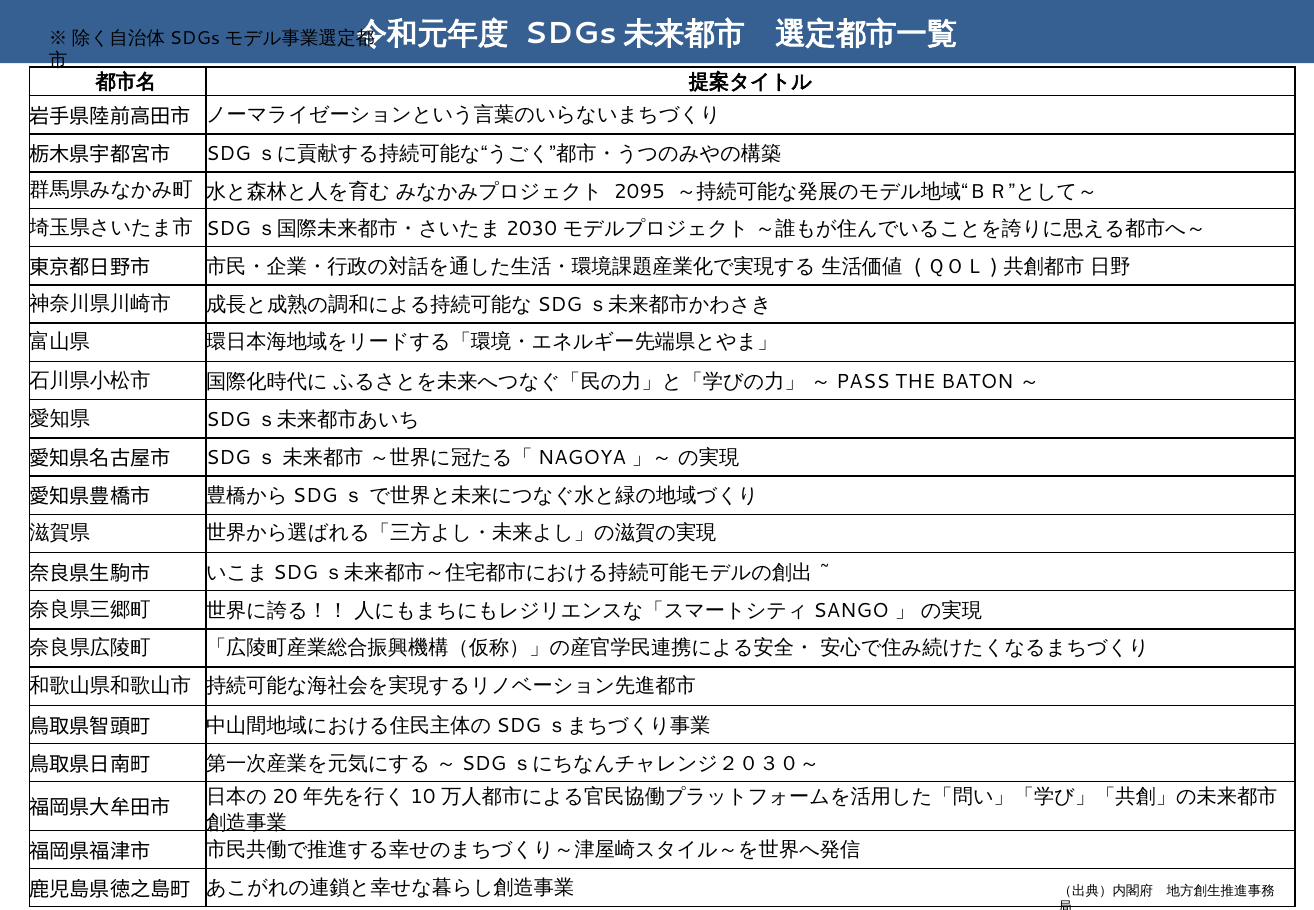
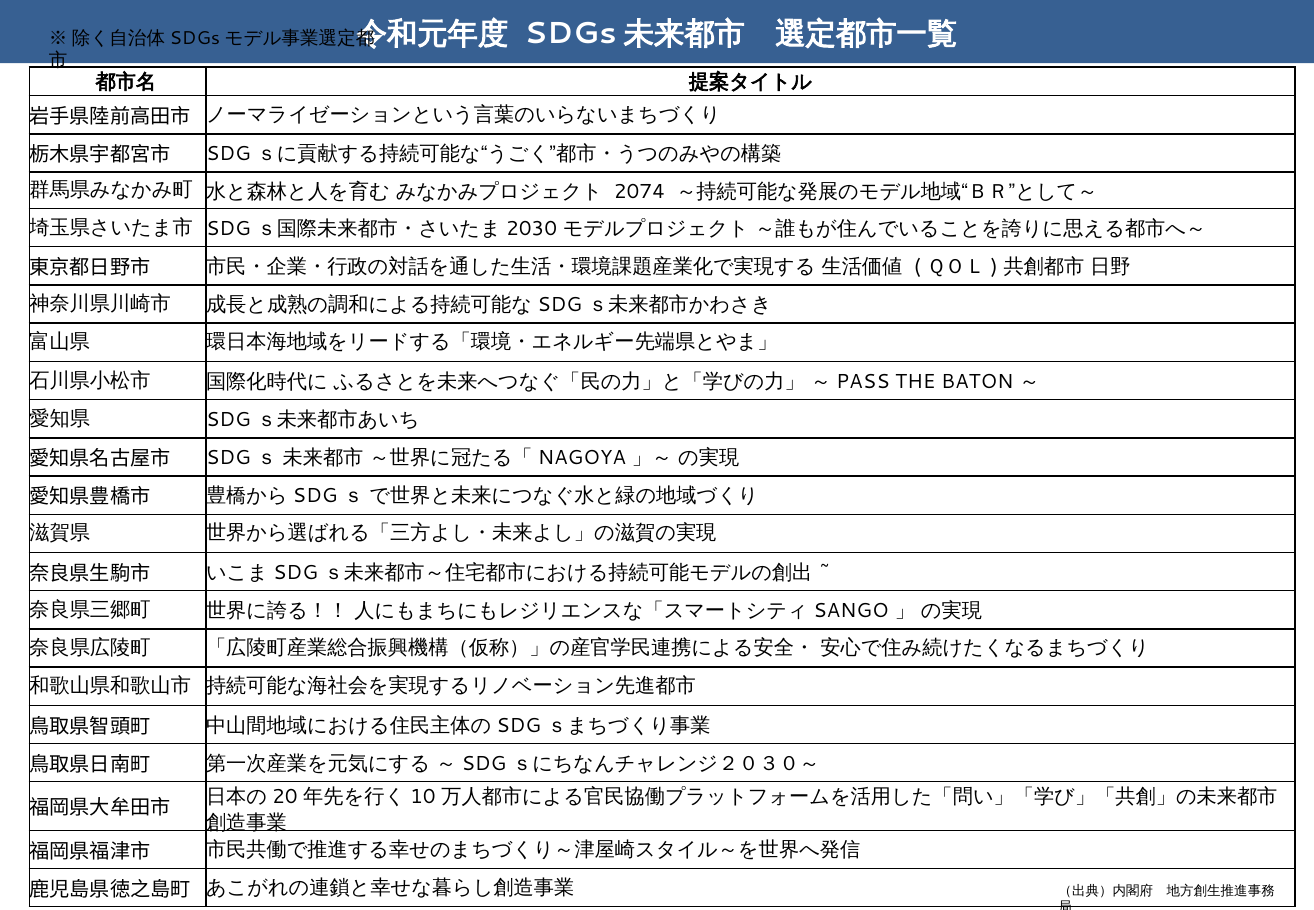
2095: 2095 -> 2074
